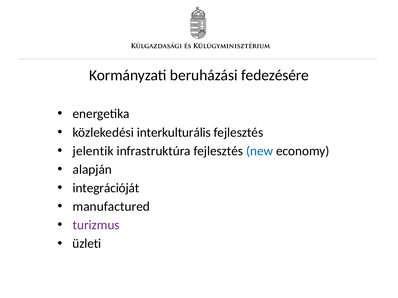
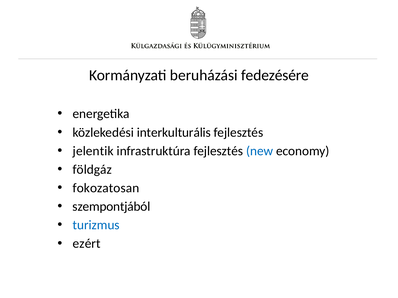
alapján: alapján -> földgáz
integrációját: integrációját -> fokozatosan
manufactured: manufactured -> szempontjából
turizmus colour: purple -> blue
üzleti: üzleti -> ezért
